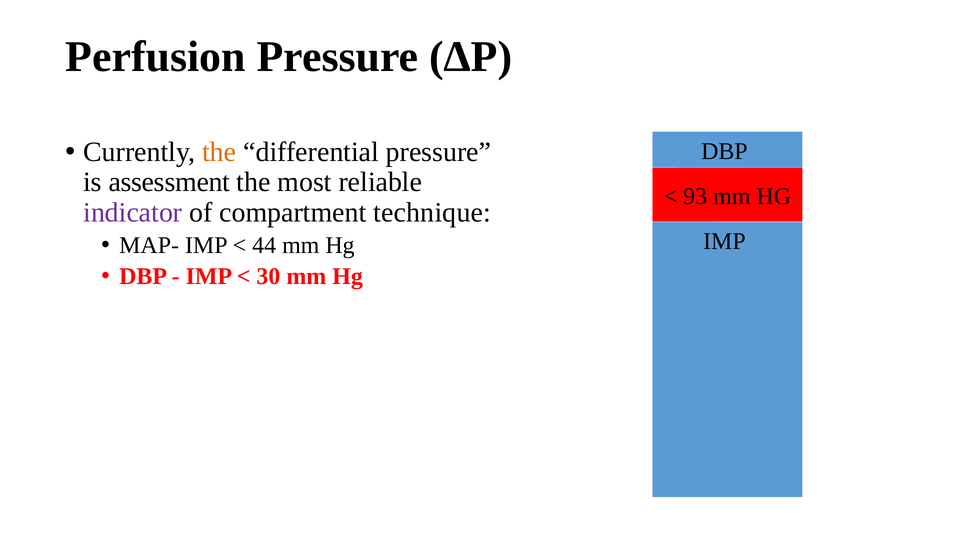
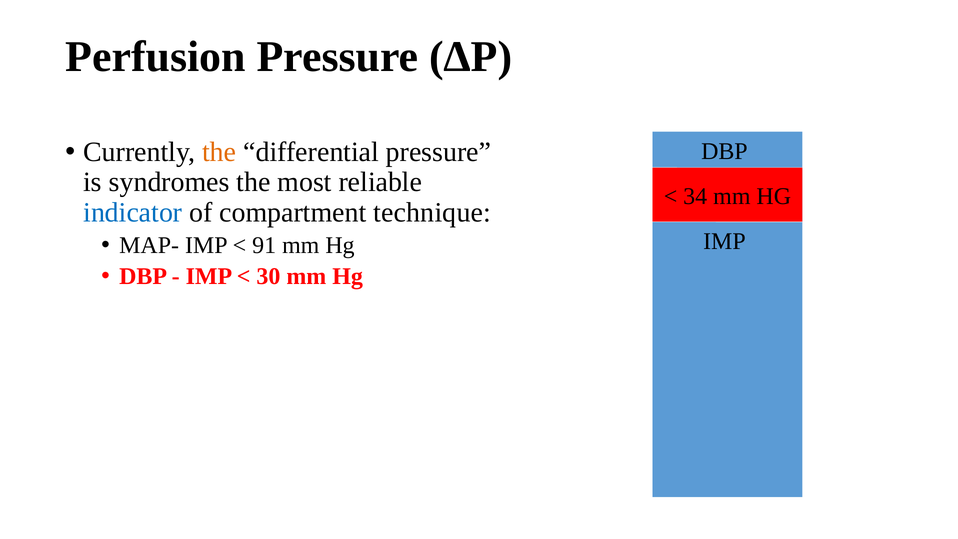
assessment: assessment -> syndromes
93: 93 -> 34
indicator colour: purple -> blue
44: 44 -> 91
